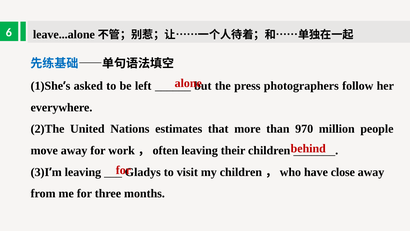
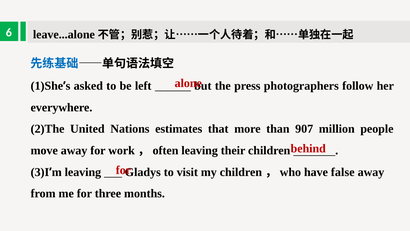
970: 970 -> 907
close: close -> false
